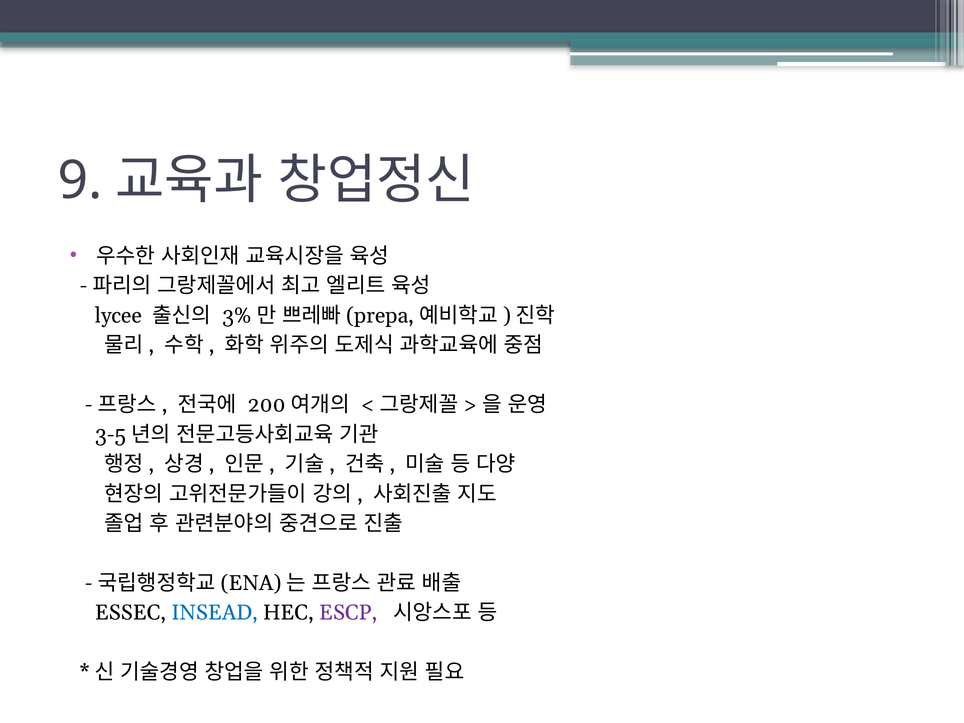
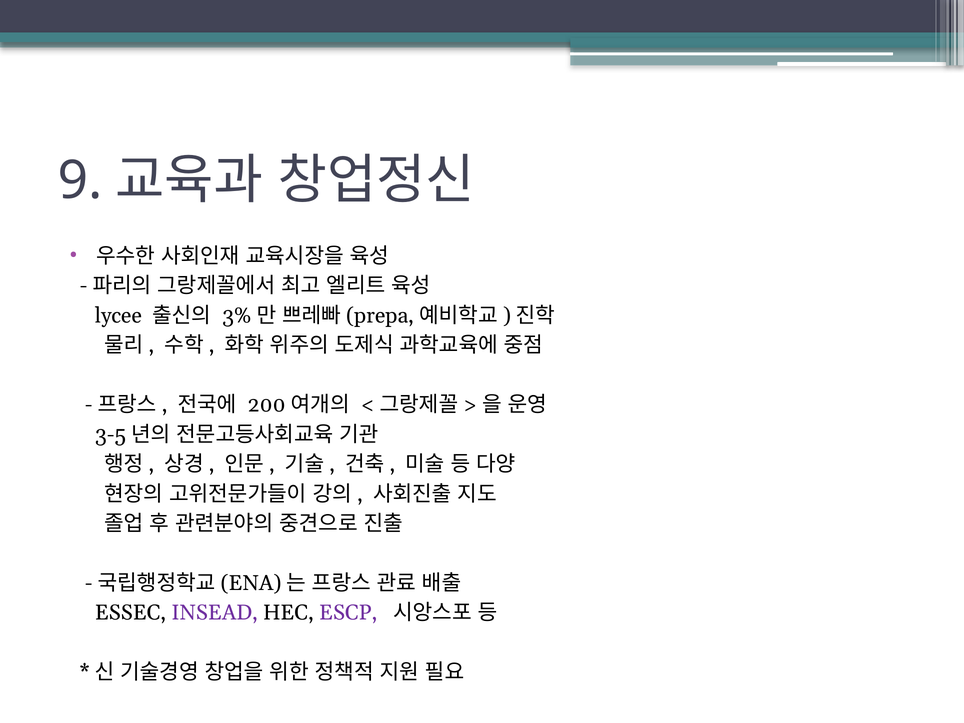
INSEAD colour: blue -> purple
